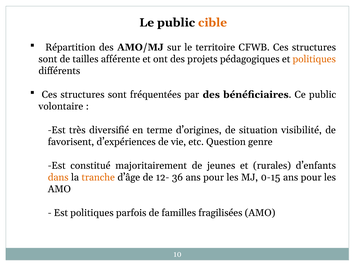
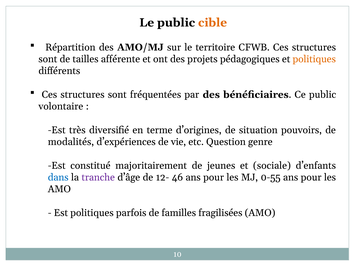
visibilité: visibilité -> pouvoirs
favorisent: favorisent -> modalités
rurales: rurales -> sociale
dans colour: orange -> blue
tranche colour: orange -> purple
36: 36 -> 46
0-15: 0-15 -> 0-55
